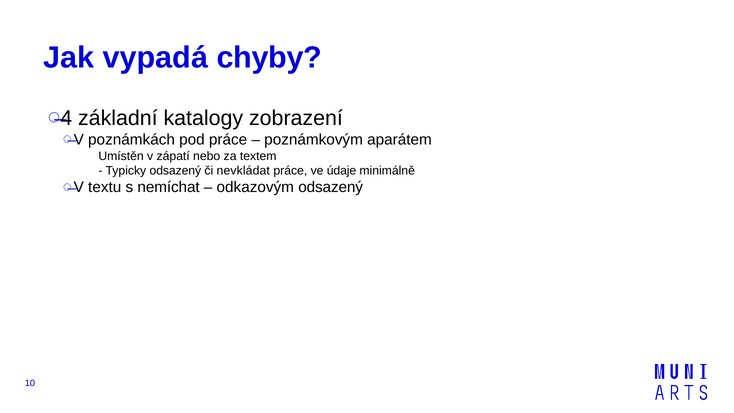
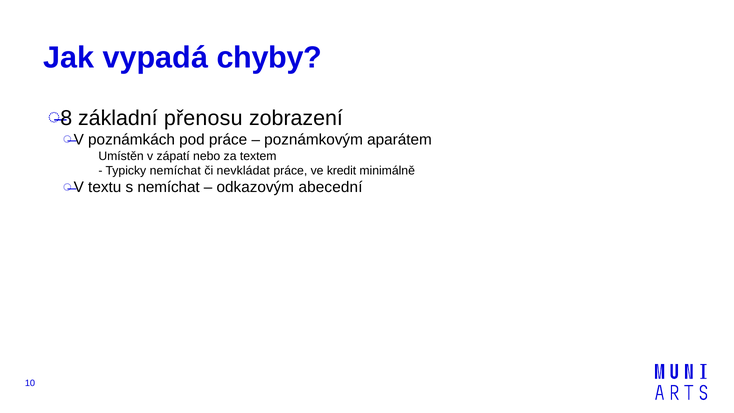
4: 4 -> 8
katalogy: katalogy -> přenosu
Typicky odsazený: odsazený -> nemíchat
údaje: údaje -> kredit
odkazovým odsazený: odsazený -> abecední
